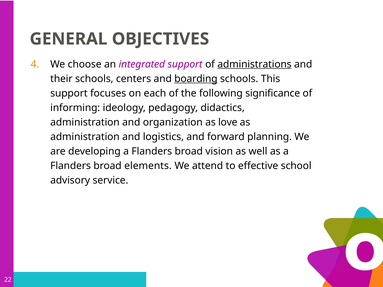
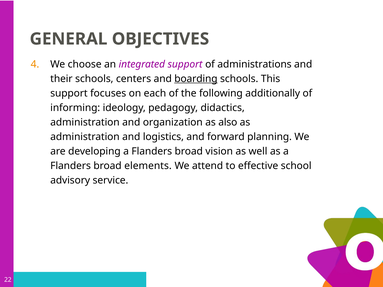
administrations underline: present -> none
significance: significance -> additionally
love: love -> also
